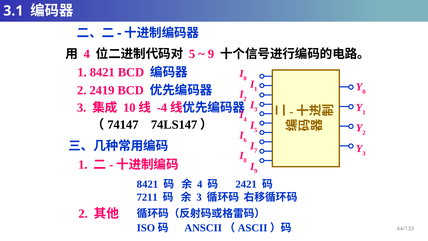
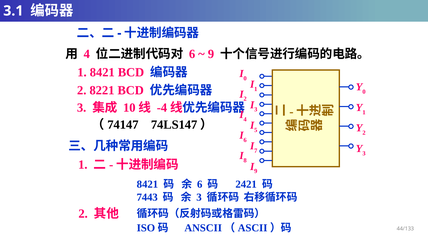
5 at (192, 54): 5 -> 6
2419: 2419 -> 8221
4 at (200, 184): 4 -> 6
7211: 7211 -> 7443
